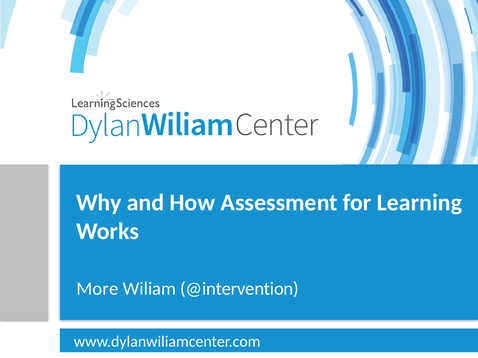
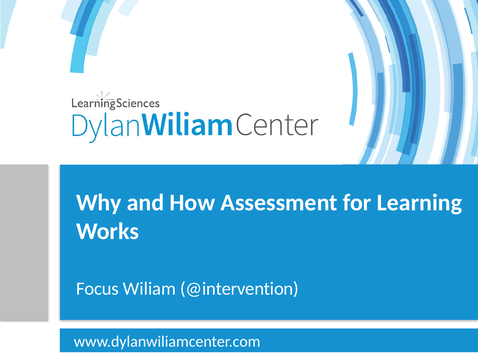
More: More -> Focus
